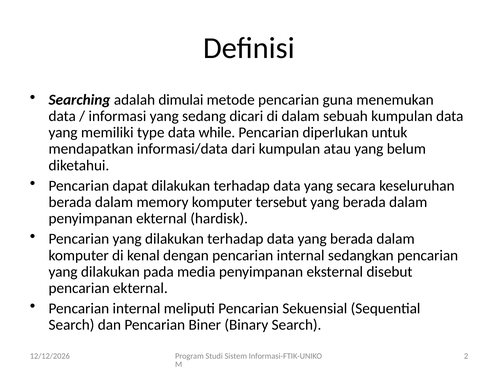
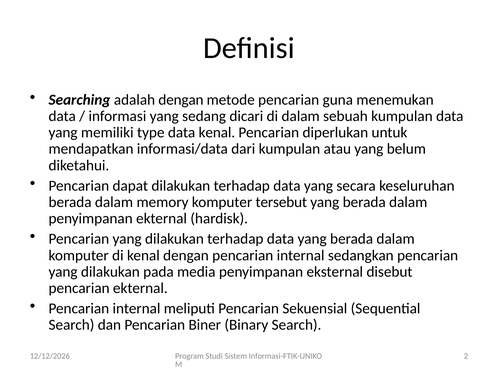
adalah dimulai: dimulai -> dengan
data while: while -> kenal
